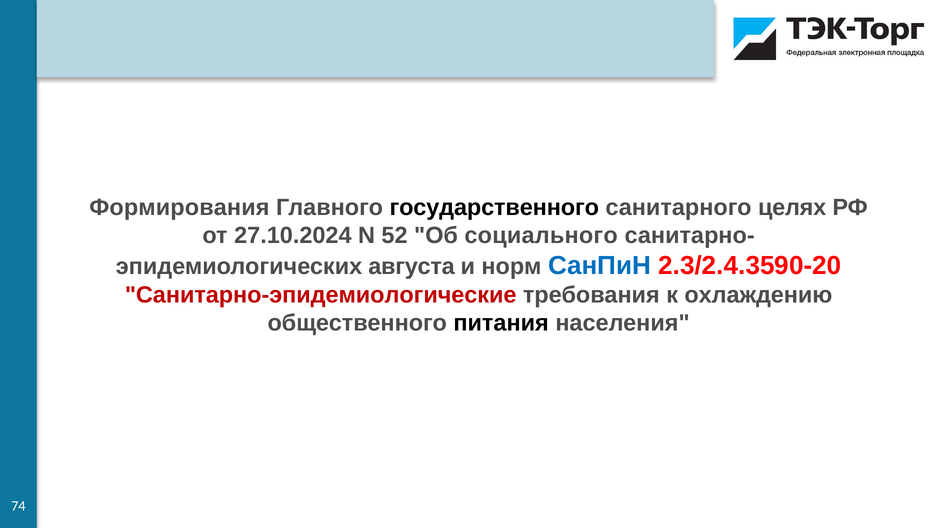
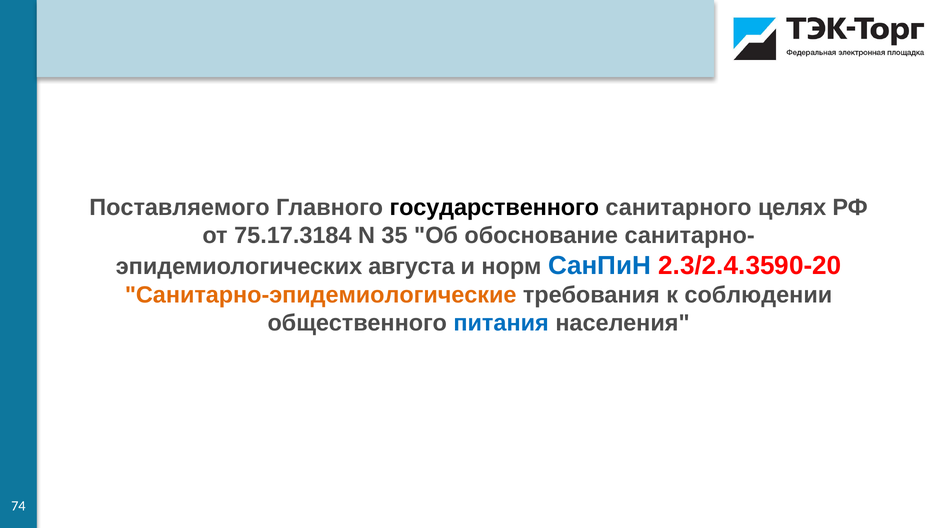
Формирования: Формирования -> Поставляемого
27.10.2024: 27.10.2024 -> 75.17.3184
52: 52 -> 35
социального: социального -> обоснование
Санитарно-эпидемиологические colour: red -> orange
охлаждению: охлаждению -> соблюдении
питания colour: black -> blue
